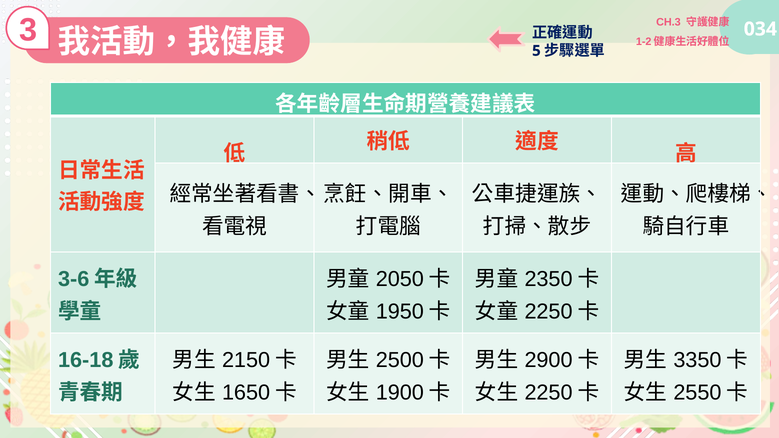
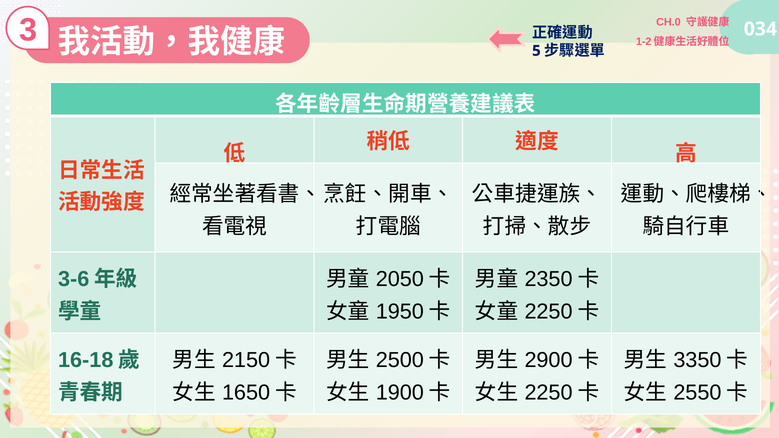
CH.3: CH.3 -> CH.0
